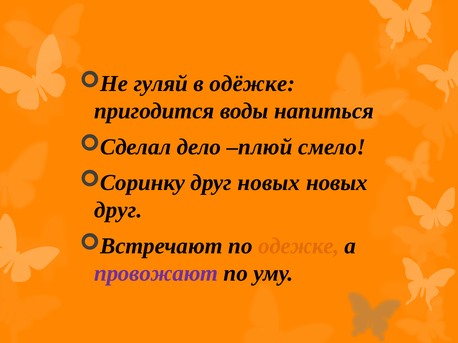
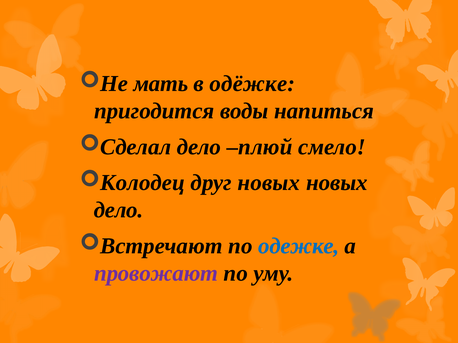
гуляй: гуляй -> мать
Соринку: Соринку -> Колодец
друг at (118, 210): друг -> дело
одежке colour: orange -> blue
